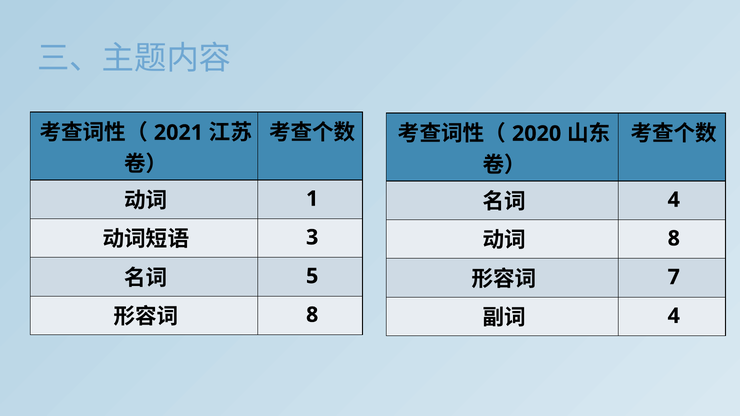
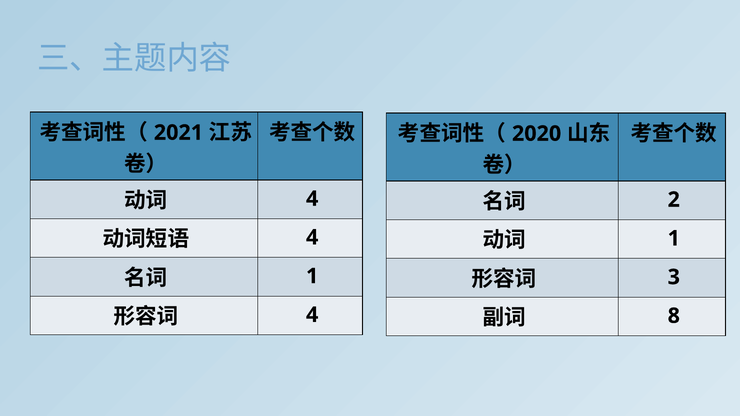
1 at (312, 199): 1 -> 4
4 at (674, 200): 4 -> 2
3 at (312, 238): 3 -> 4
8 at (674, 239): 8 -> 1
5 at (312, 276): 5 -> 1
7: 7 -> 3
8 at (312, 315): 8 -> 4
4 at (674, 316): 4 -> 8
